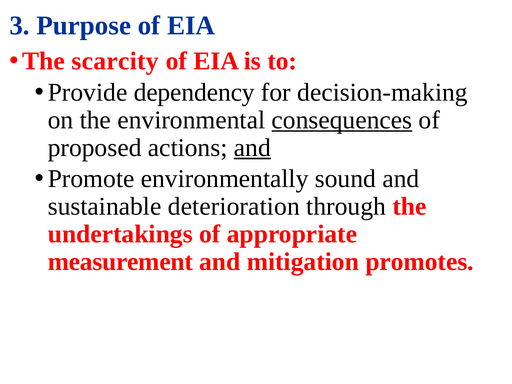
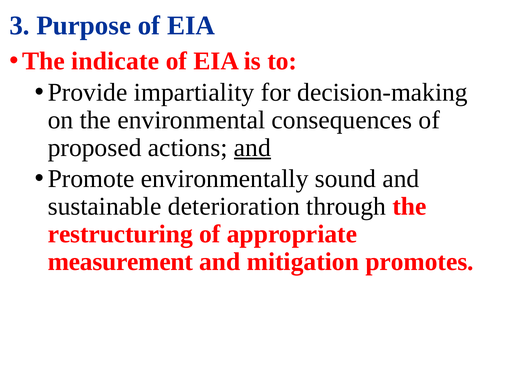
scarcity: scarcity -> indicate
dependency: dependency -> impartiality
consequences underline: present -> none
undertakings: undertakings -> restructuring
